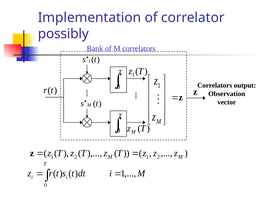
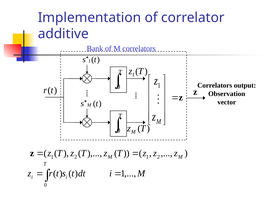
possibly: possibly -> additive
